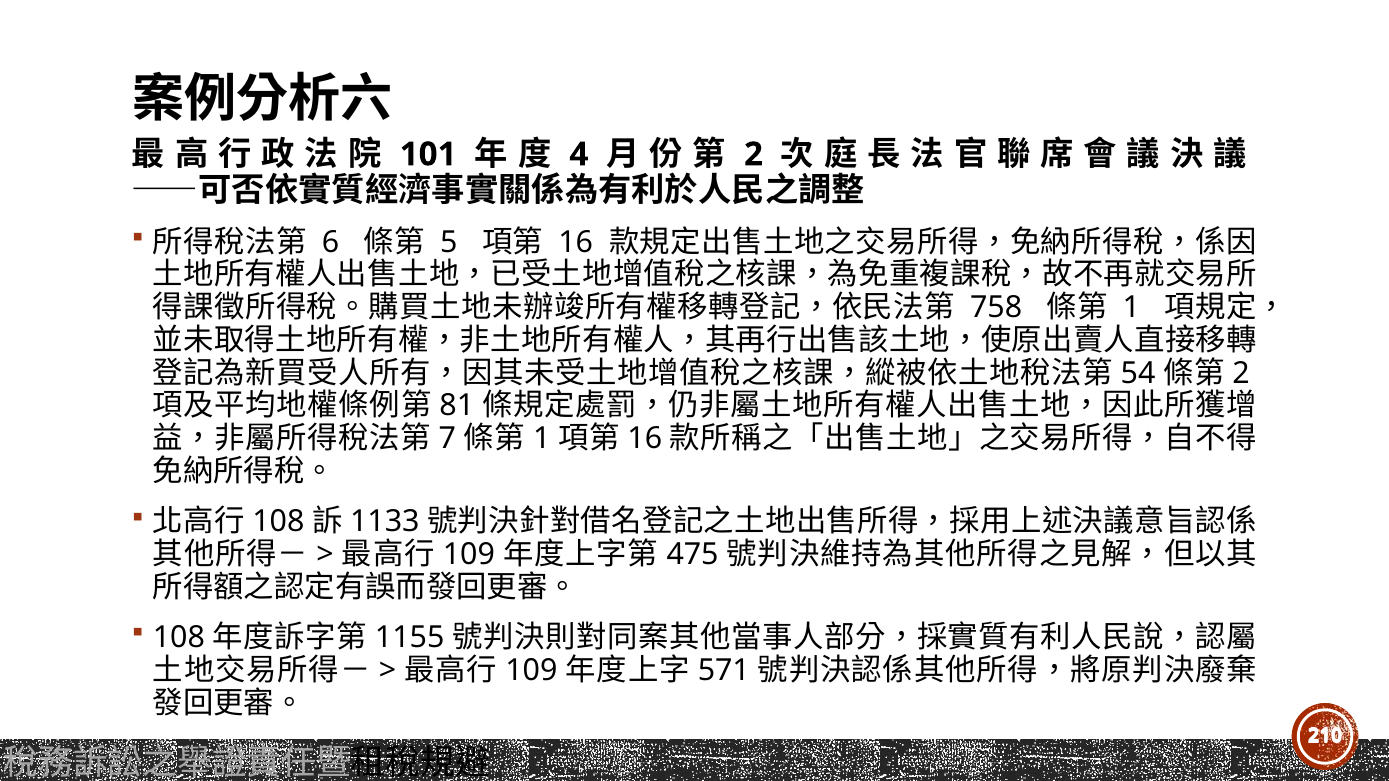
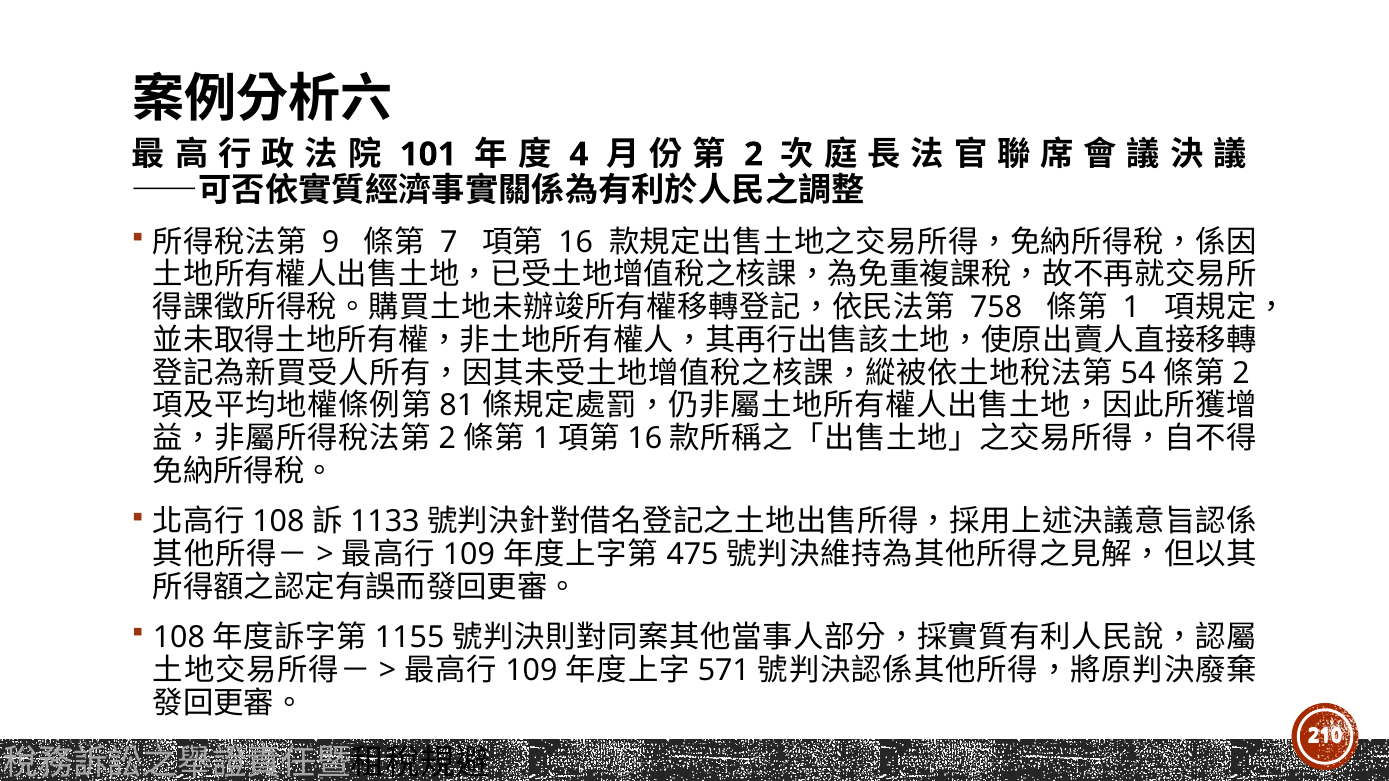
6: 6 -> 9
5: 5 -> 7
7 at (447, 439): 7 -> 2
